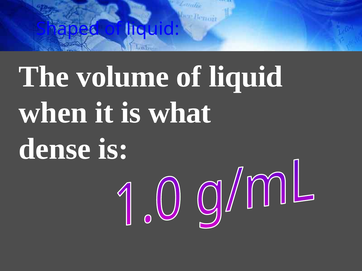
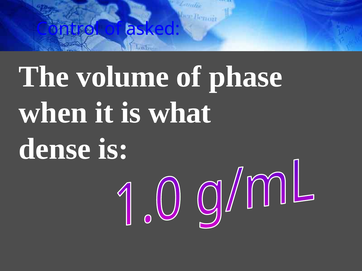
Shaped: Shaped -> Control
liquid at (153, 29): liquid -> asked
liquid at (246, 77): liquid -> phase
